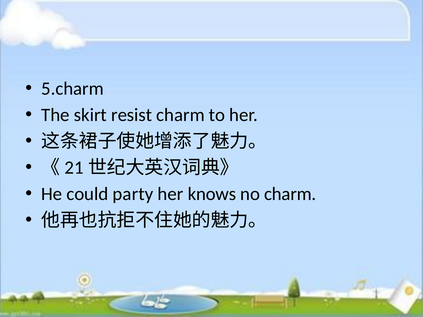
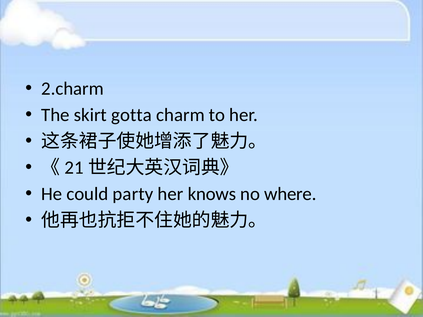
5.charm: 5.charm -> 2.charm
resist: resist -> gotta
no charm: charm -> where
